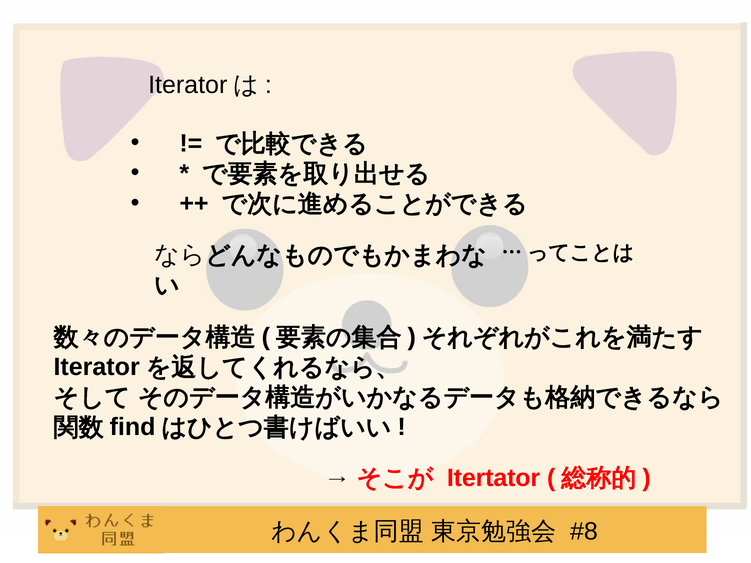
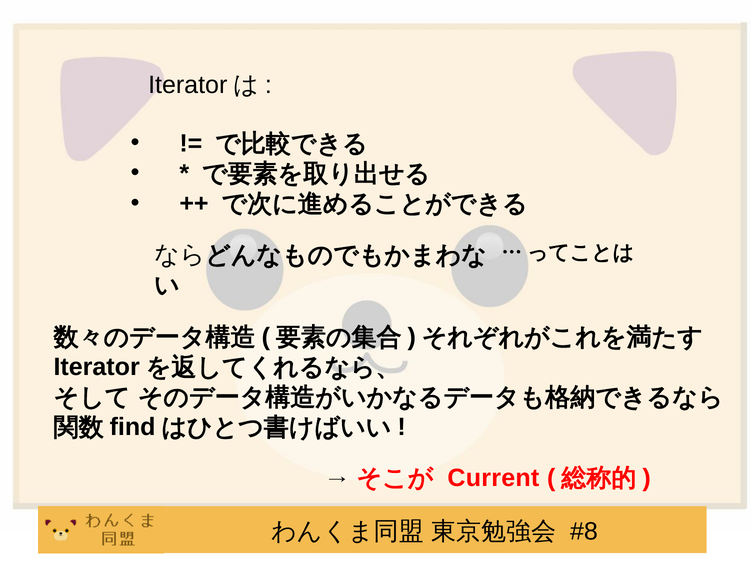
Itertator: Itertator -> Current
